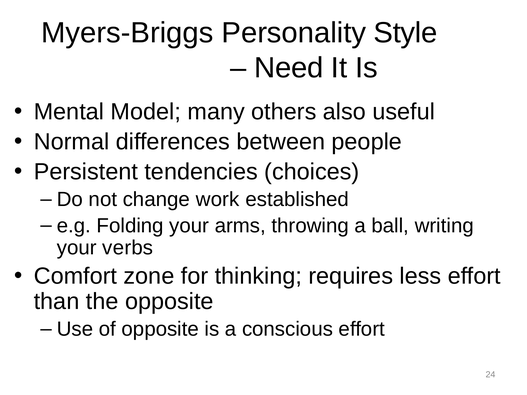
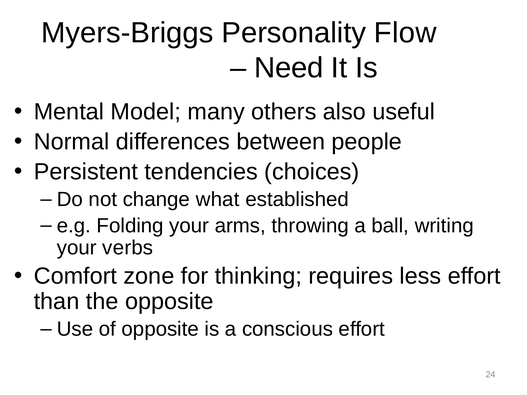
Style: Style -> Flow
work: work -> what
